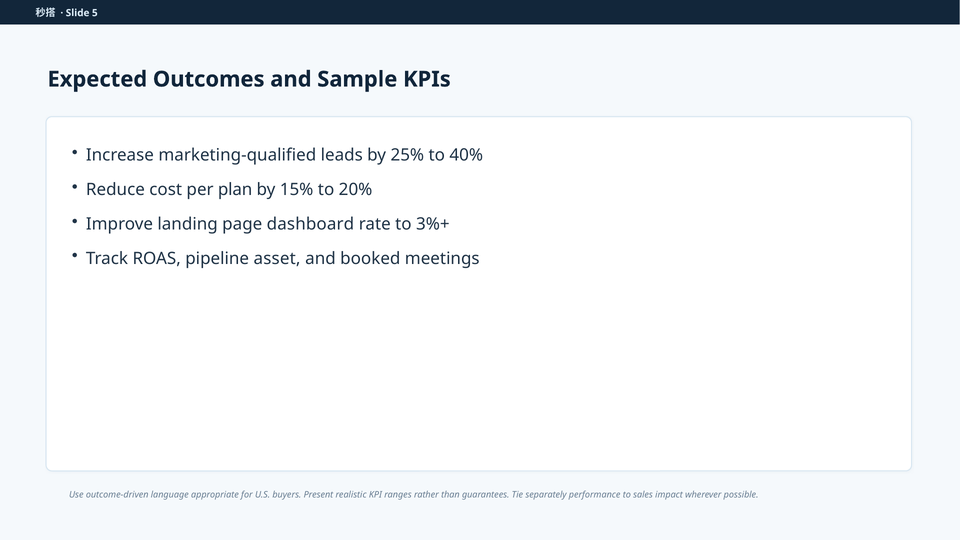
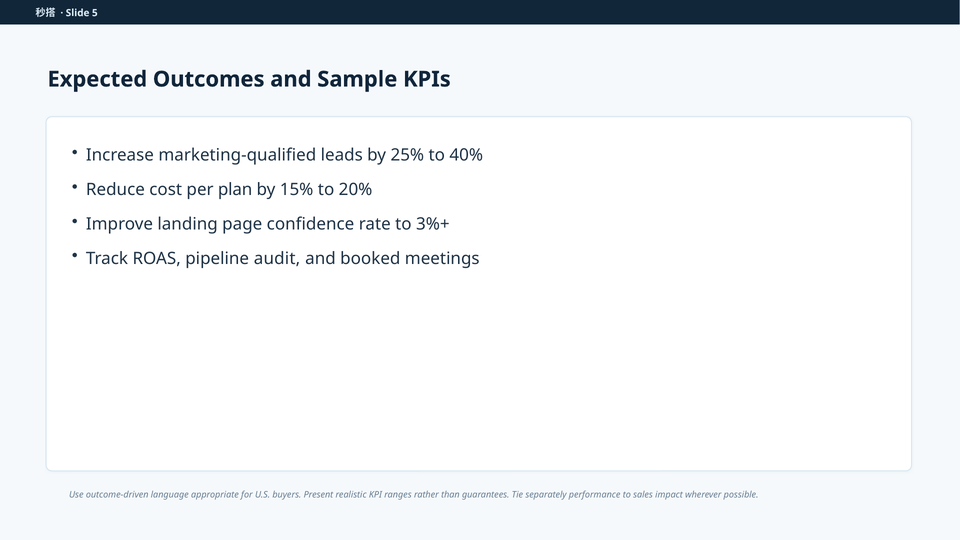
dashboard: dashboard -> confidence
asset: asset -> audit
